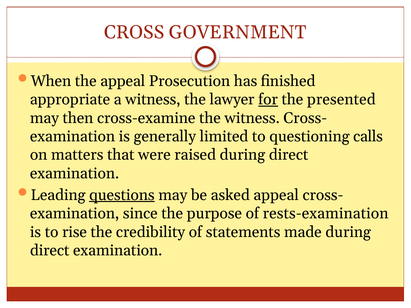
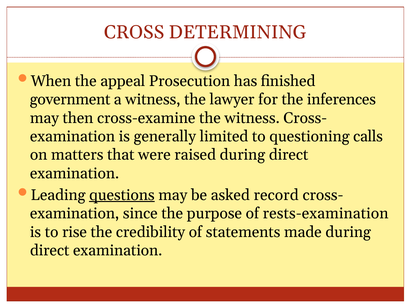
GOVERNMENT: GOVERNMENT -> DETERMINING
appropriate: appropriate -> government
for underline: present -> none
presented: presented -> inferences
asked appeal: appeal -> record
